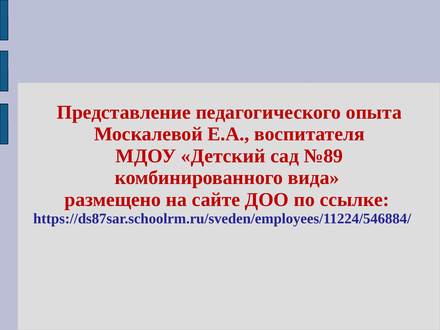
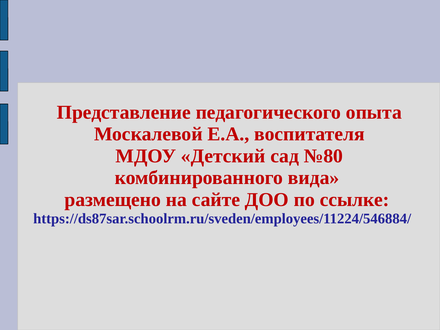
№89: №89 -> №80
